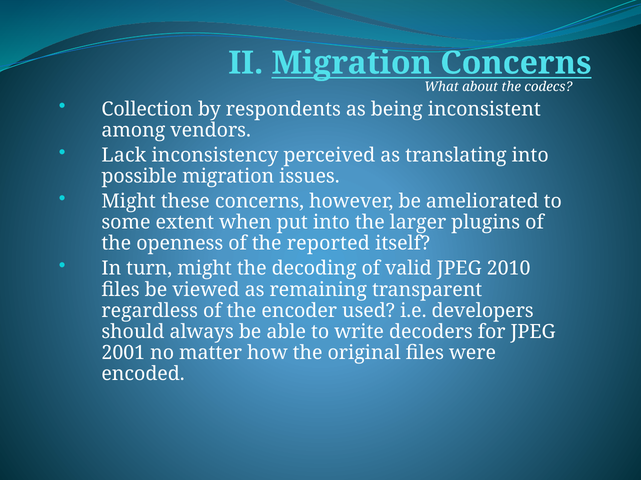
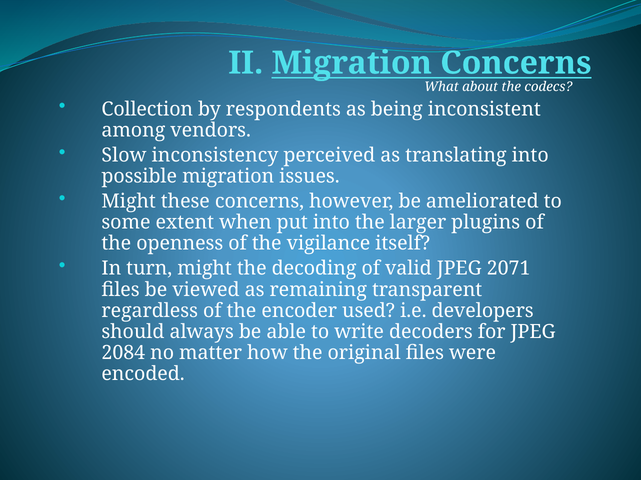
Lack: Lack -> Slow
reported: reported -> vigilance
2010: 2010 -> 2071
2001: 2001 -> 2084
